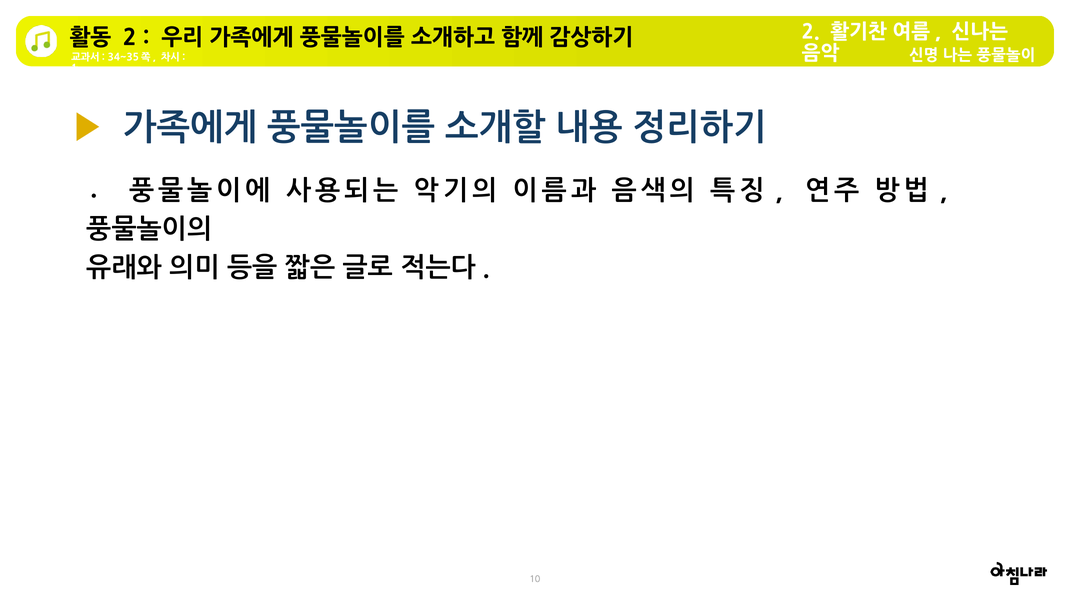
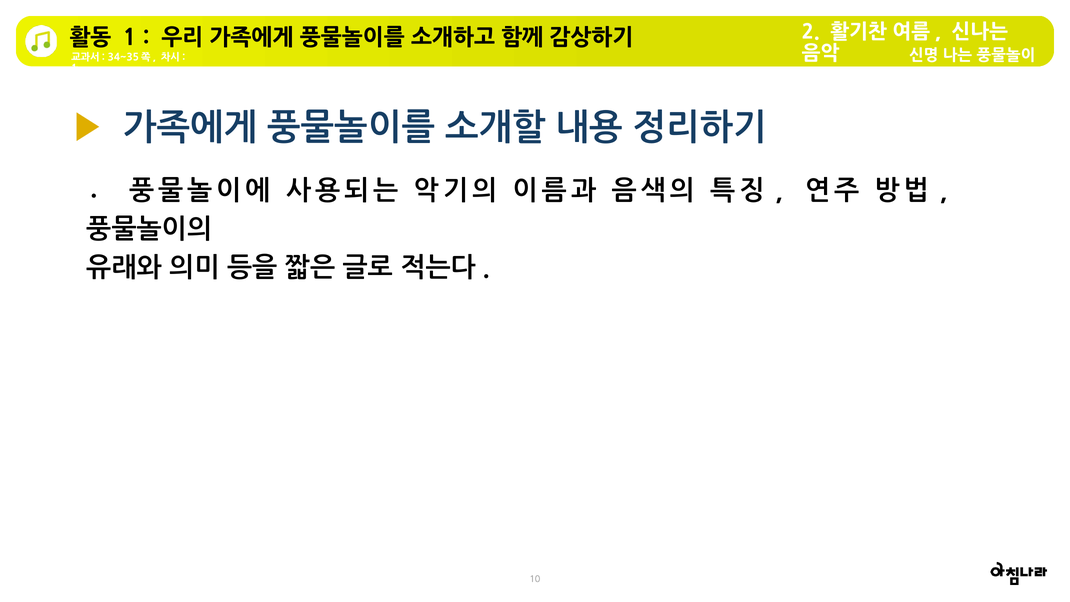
2 at (130, 38): 2 -> 1
